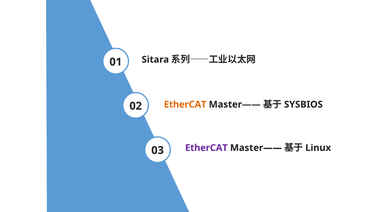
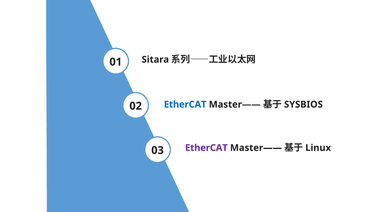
EtherCAT at (185, 104) colour: orange -> blue
